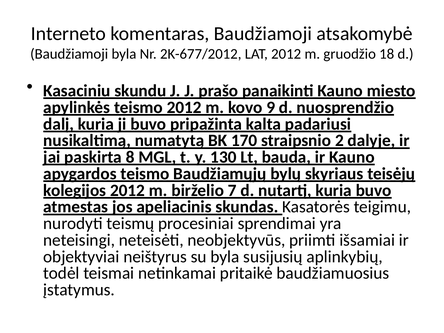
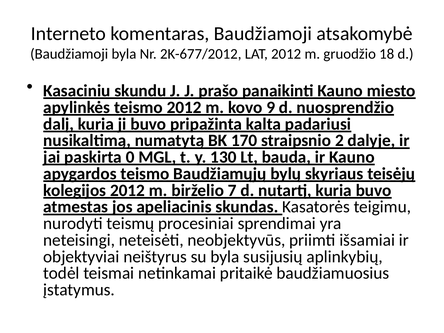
8: 8 -> 0
